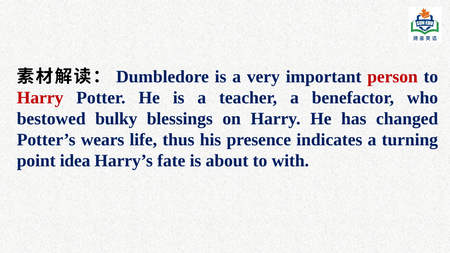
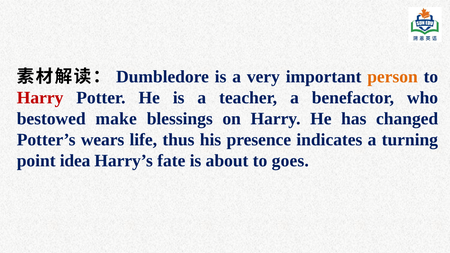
person colour: red -> orange
bulky: bulky -> make
with: with -> goes
